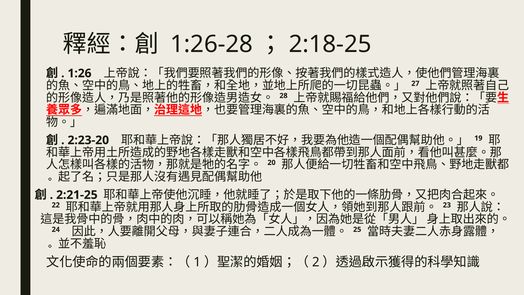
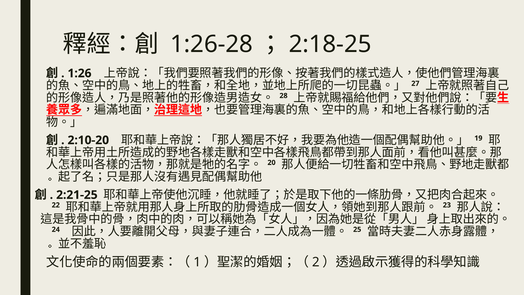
2:23-20: 2:23-20 -> 2:10-20
